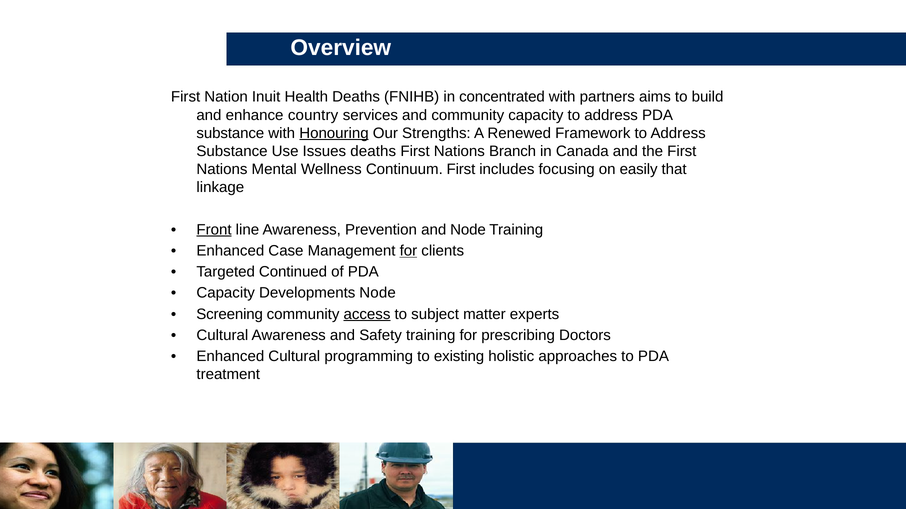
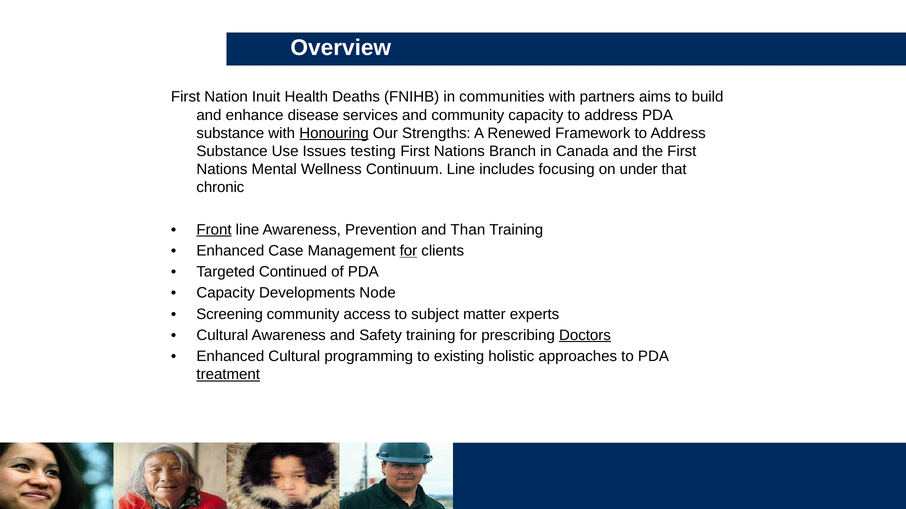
concentrated: concentrated -> communities
country: country -> disease
Issues deaths: deaths -> testing
Continuum First: First -> Line
easily: easily -> under
linkage: linkage -> chronic
and Node: Node -> Than
access underline: present -> none
Doctors underline: none -> present
treatment underline: none -> present
